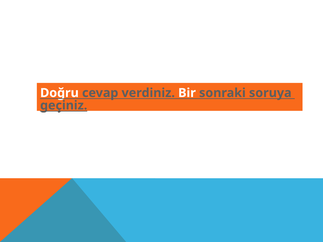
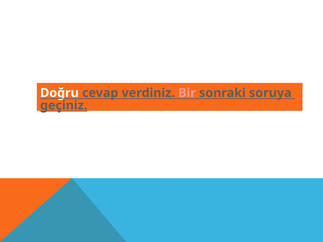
Bir colour: white -> pink
